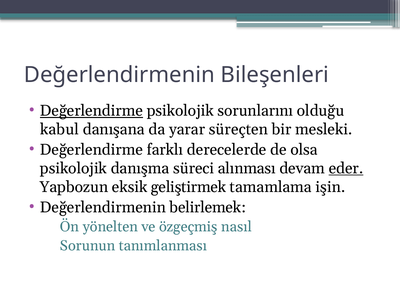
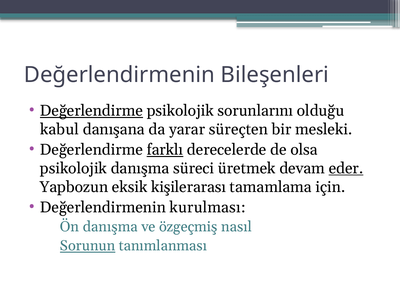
farklı underline: none -> present
alınması: alınması -> üretmek
geliştirmek: geliştirmek -> kişilerarası
işin: işin -> için
belirlemek: belirlemek -> kurulması
Ön yönelten: yönelten -> danışma
Sorunun underline: none -> present
